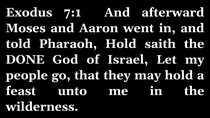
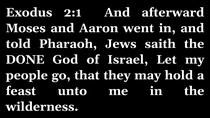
7:1: 7:1 -> 2:1
Pharaoh Hold: Hold -> Jews
